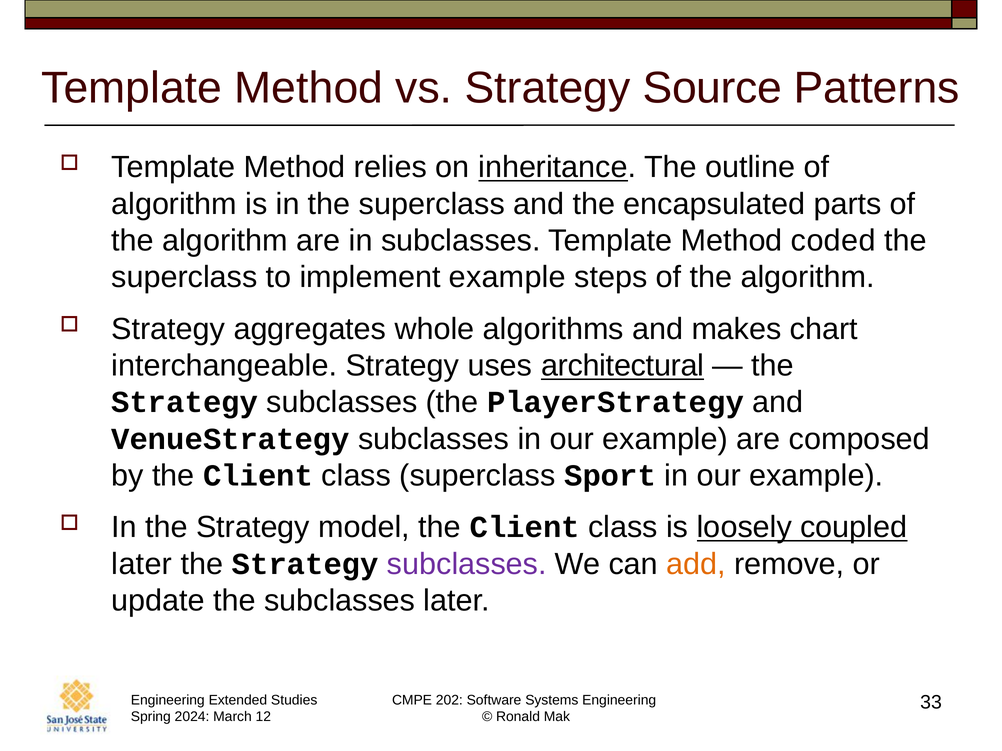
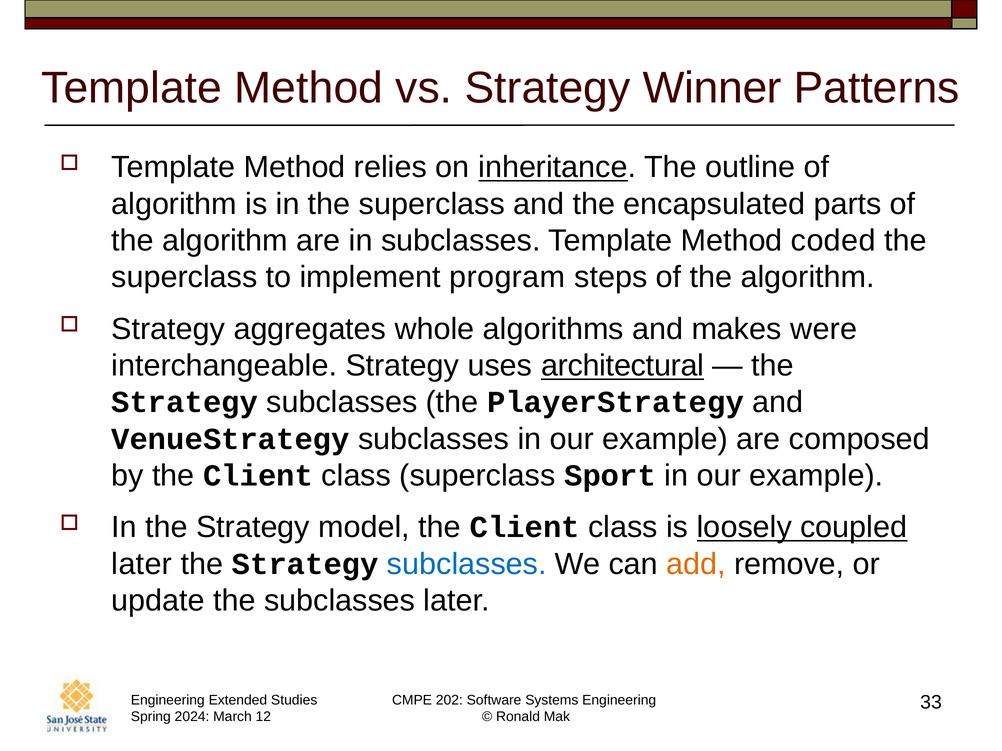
Source: Source -> Winner
implement example: example -> program
chart: chart -> were
subclasses at (467, 564) colour: purple -> blue
